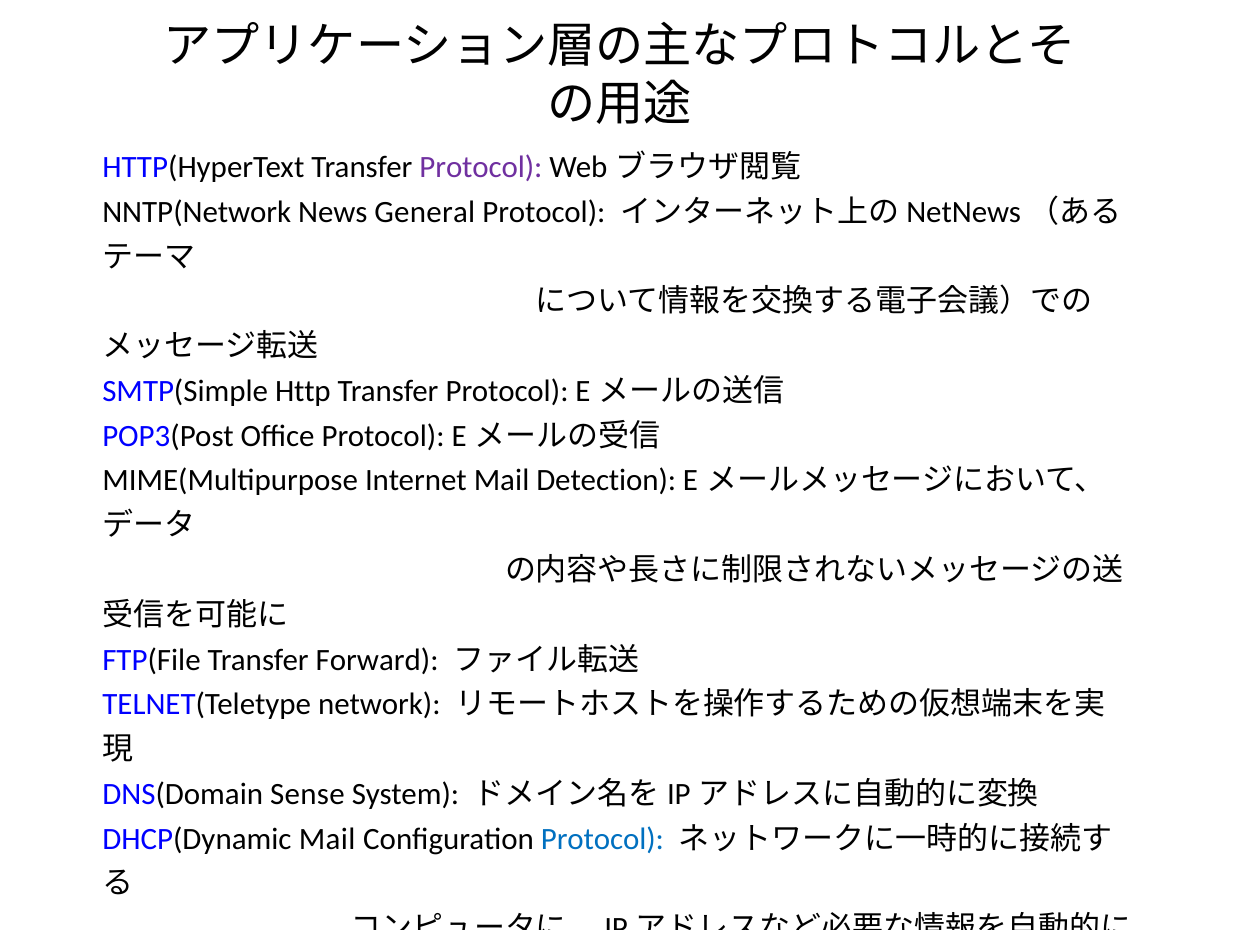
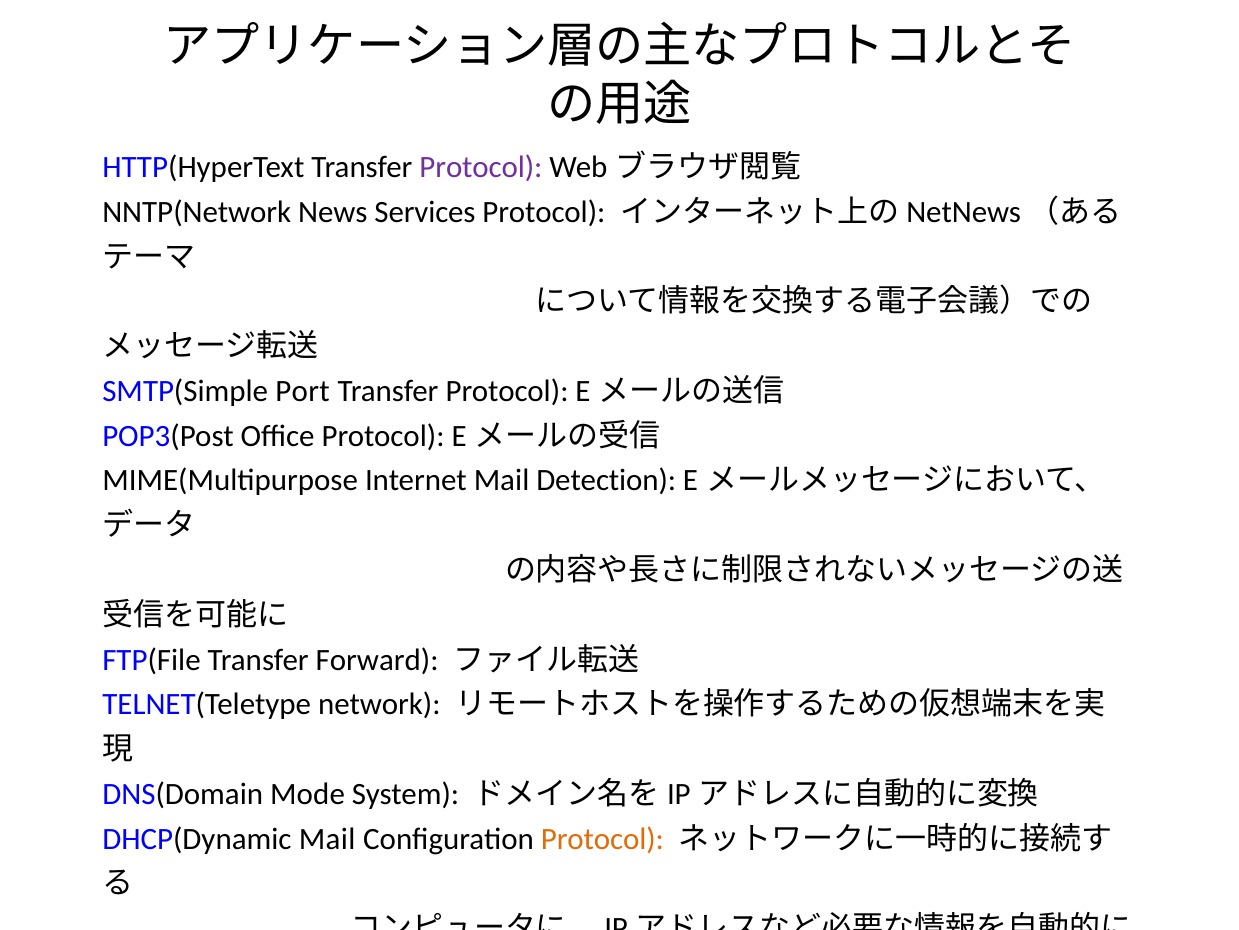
General: General -> Services
Http: Http -> Port
Sense: Sense -> Mode
Protocol at (602, 838) colour: blue -> orange
